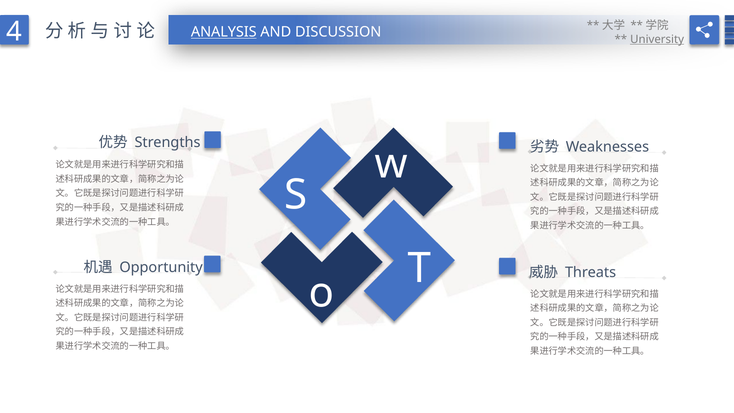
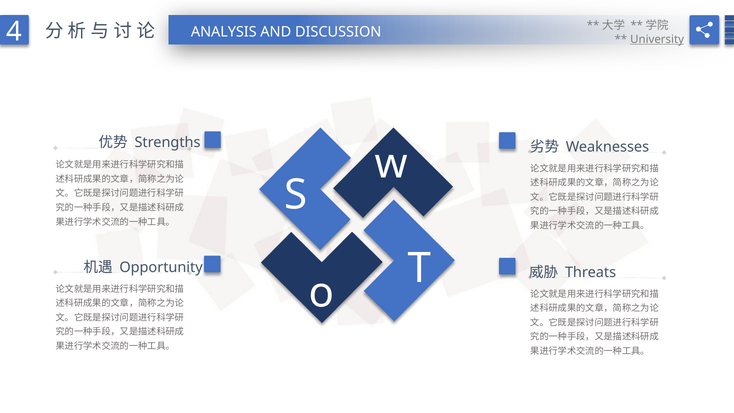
ANALYSIS underline: present -> none
